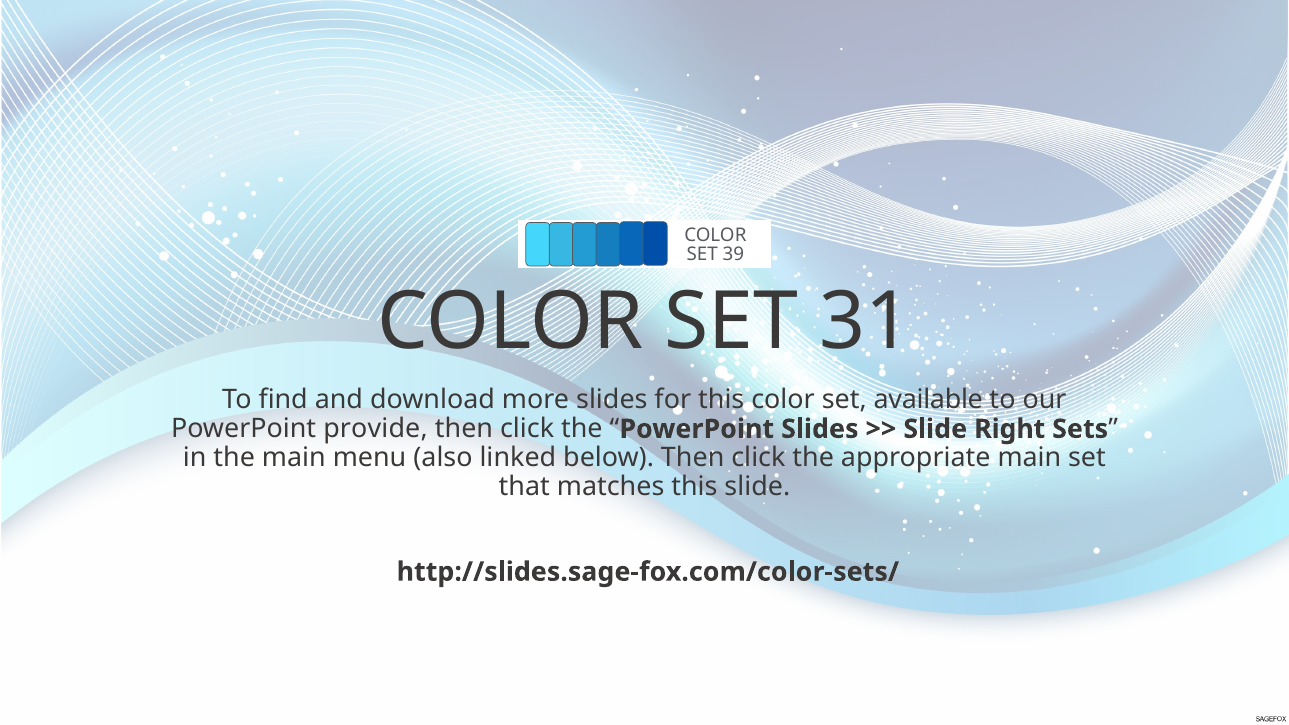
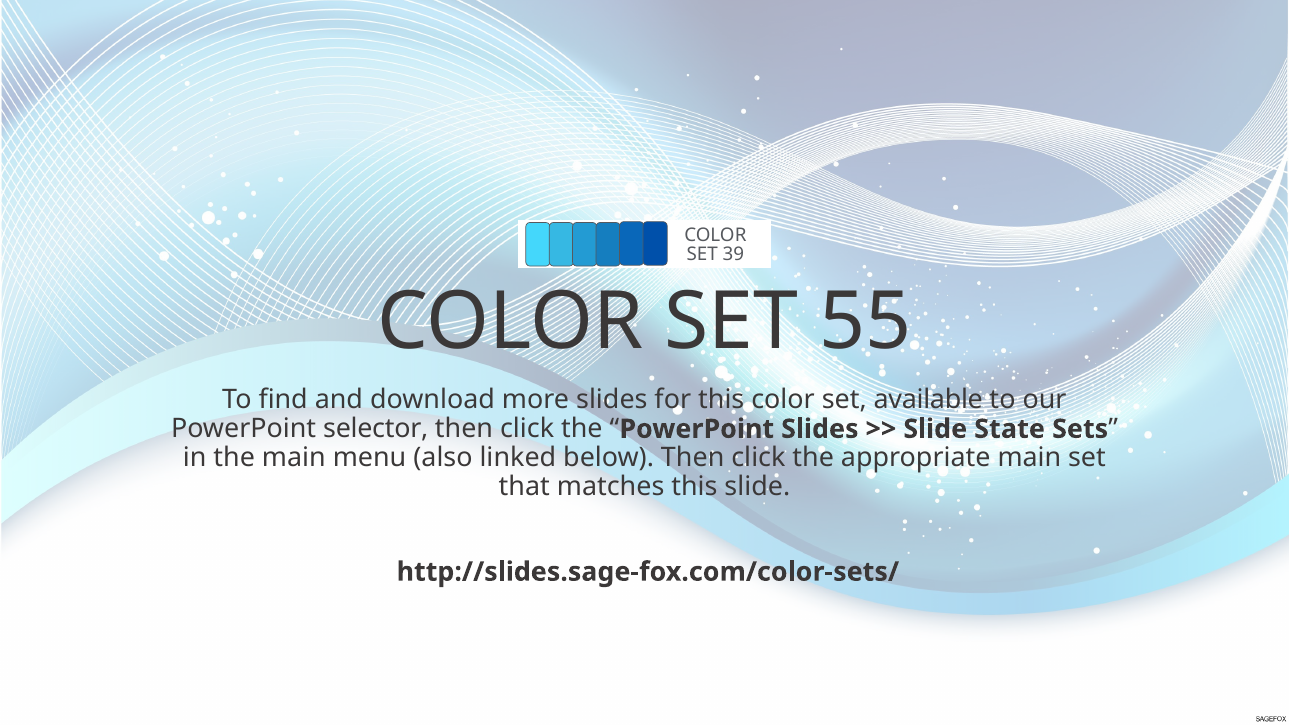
31: 31 -> 55
provide: provide -> selector
Right: Right -> State
